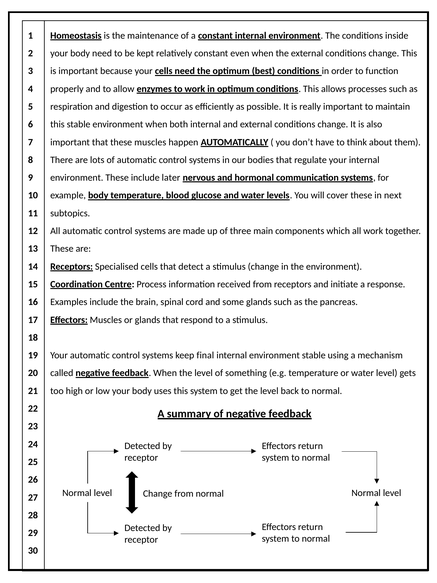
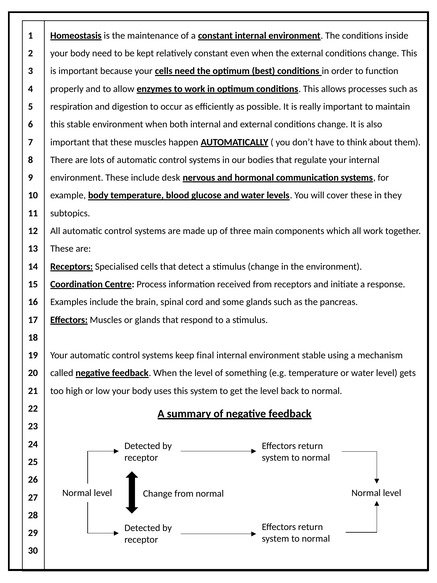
later: later -> desk
next: next -> they
